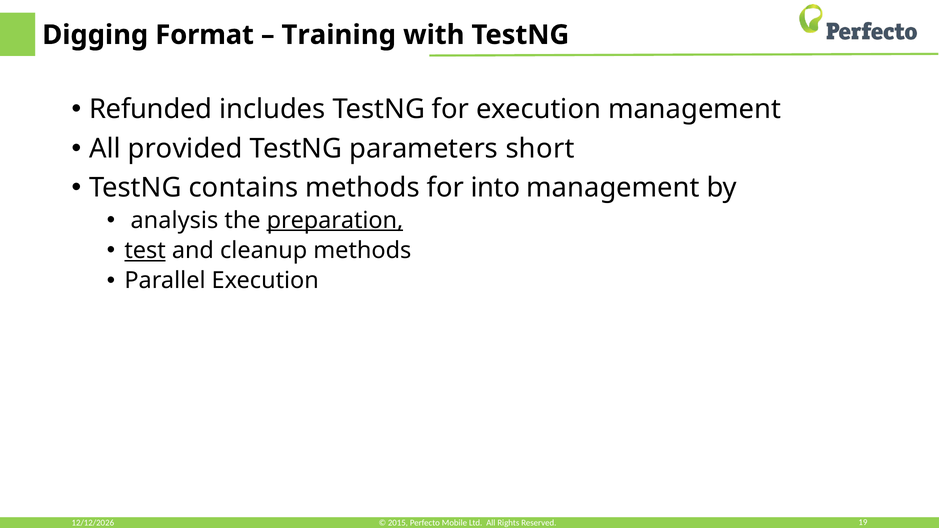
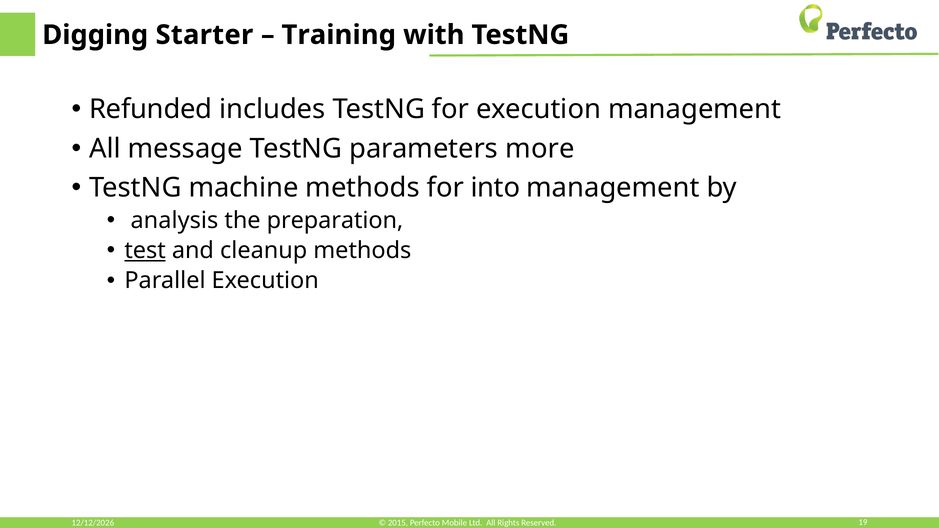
Format: Format -> Starter
provided: provided -> message
short: short -> more
contains: contains -> machine
preparation underline: present -> none
